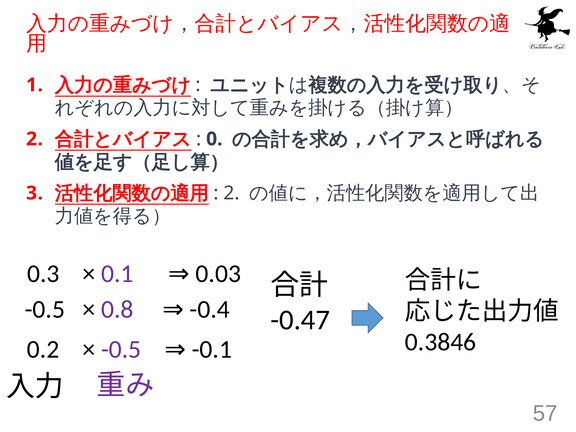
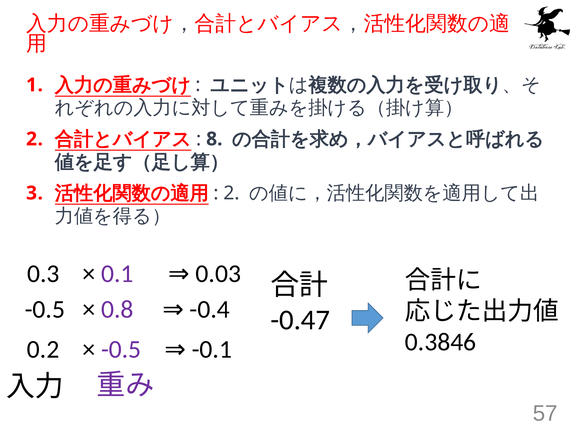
0: 0 -> 8
